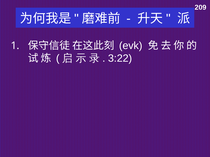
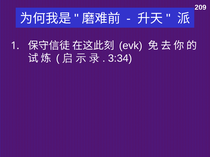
3:22: 3:22 -> 3:34
